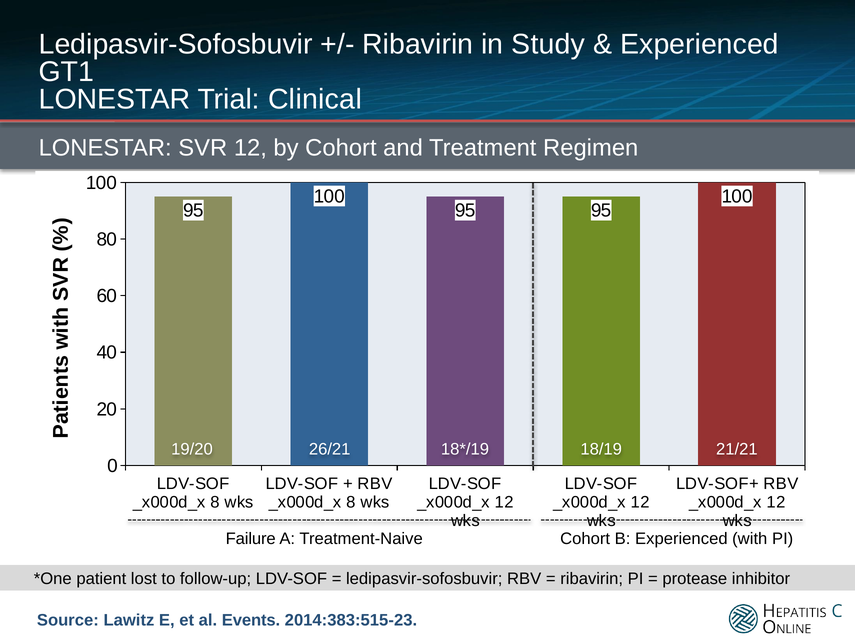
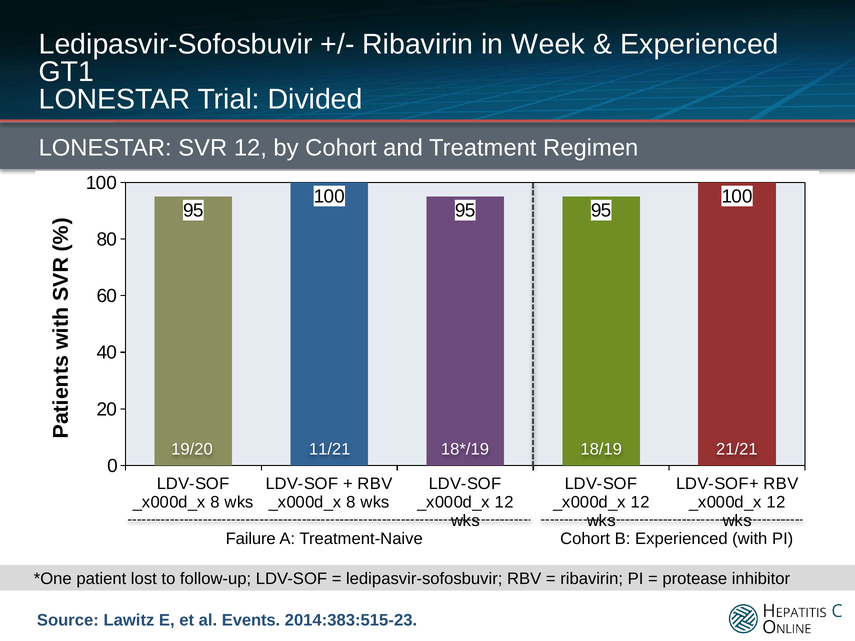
Study: Study -> Week
Clinical: Clinical -> Divided
26/21: 26/21 -> 11/21
